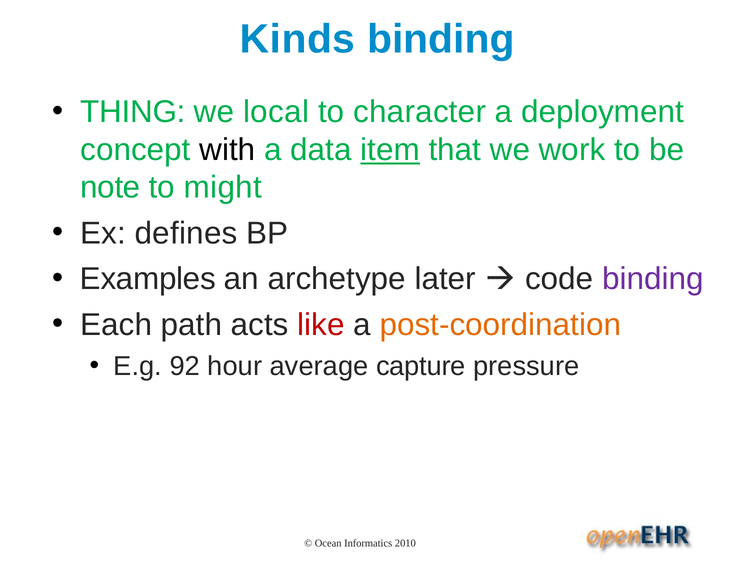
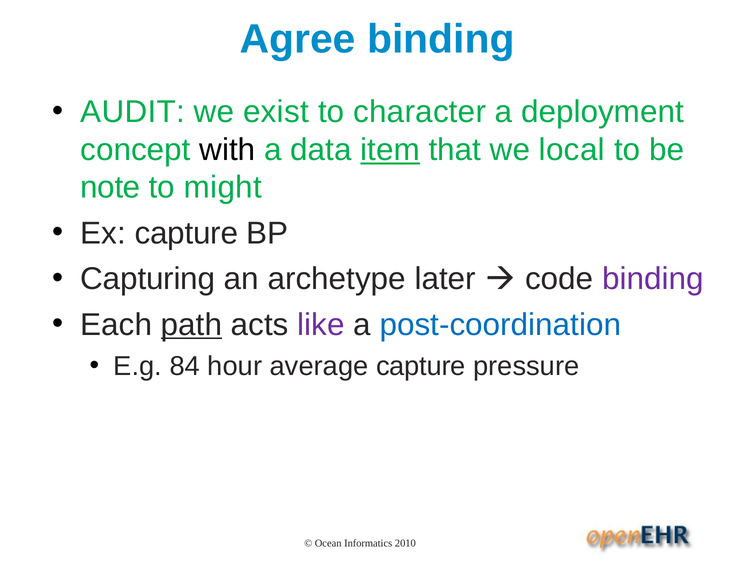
Kinds: Kinds -> Agree
THING: THING -> AUDIT
local: local -> exist
work: work -> local
Ex defines: defines -> capture
Examples: Examples -> Capturing
path underline: none -> present
like colour: red -> purple
post-coordination colour: orange -> blue
92: 92 -> 84
